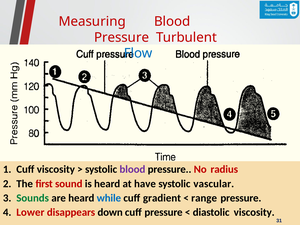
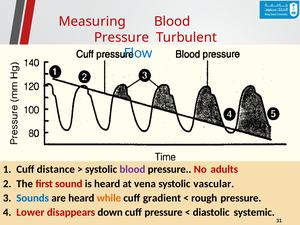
Cuff viscosity: viscosity -> distance
radius: radius -> adults
have: have -> vena
Sounds colour: green -> blue
while colour: blue -> orange
range: range -> rough
diastolic viscosity: viscosity -> systemic
